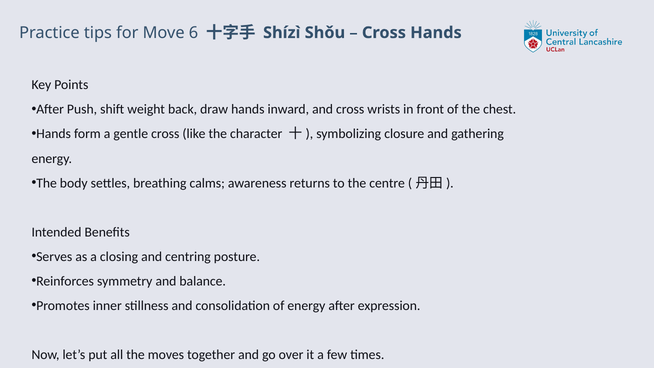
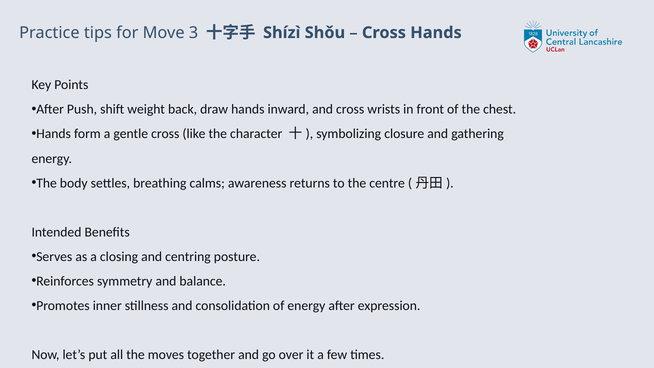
6: 6 -> 3
